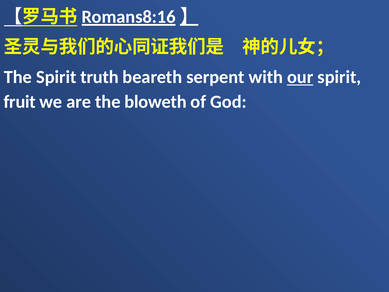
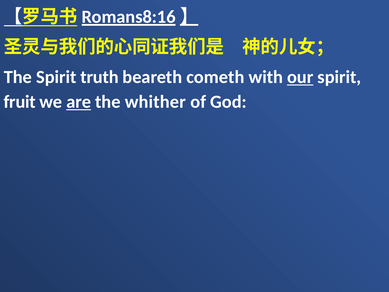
serpent: serpent -> cometh
are underline: none -> present
bloweth: bloweth -> whither
